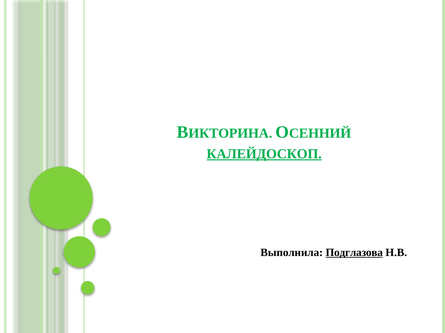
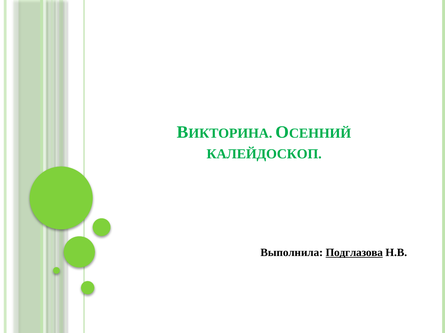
КАЛЕЙДОСКОП underline: present -> none
